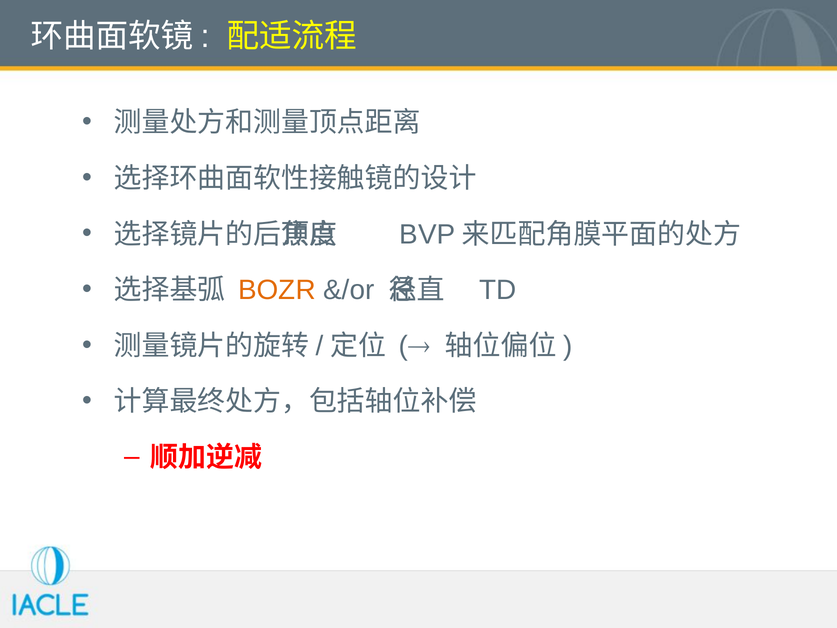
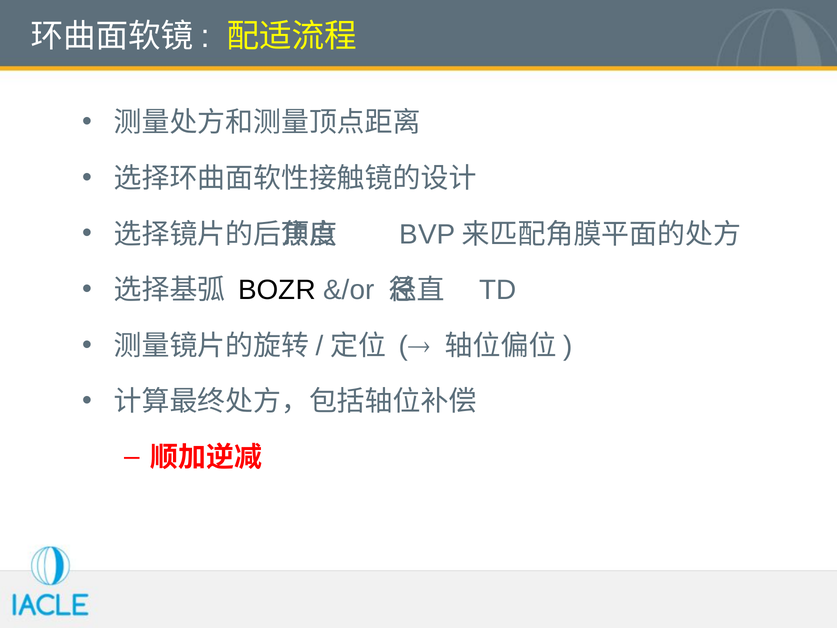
BOZR colour: orange -> black
